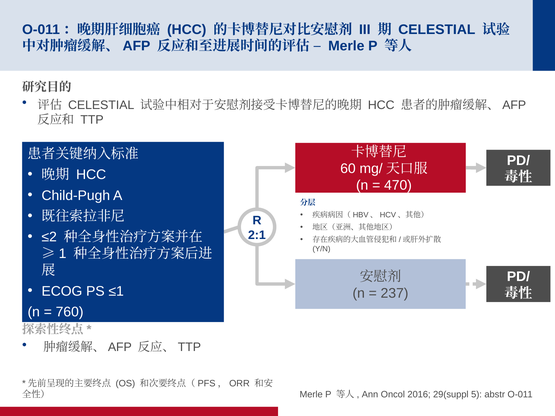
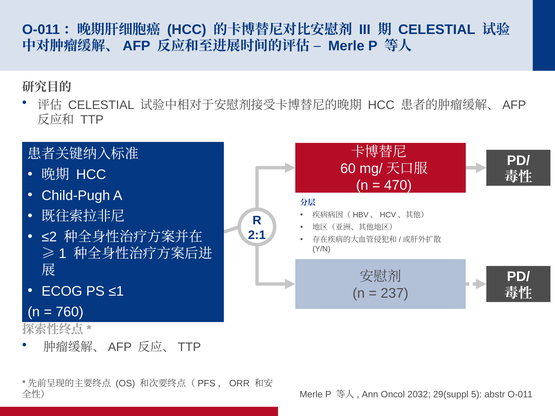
2016: 2016 -> 2032
